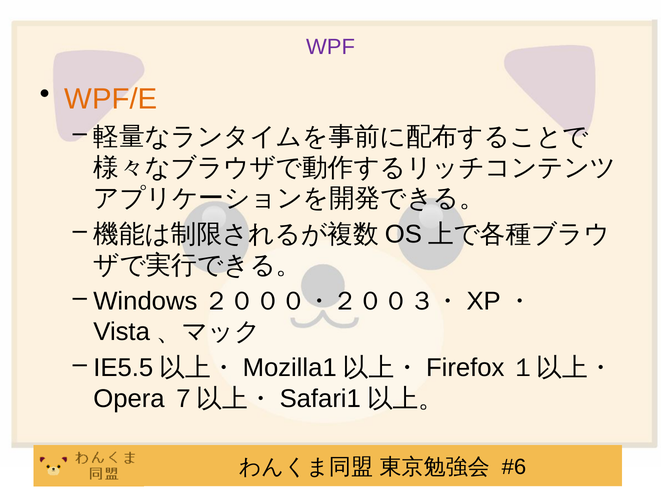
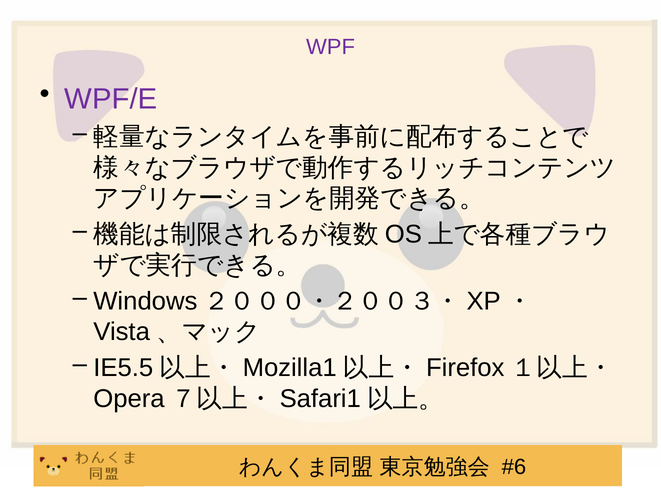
WPF/E colour: orange -> purple
